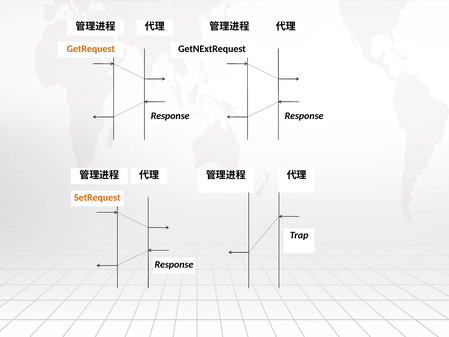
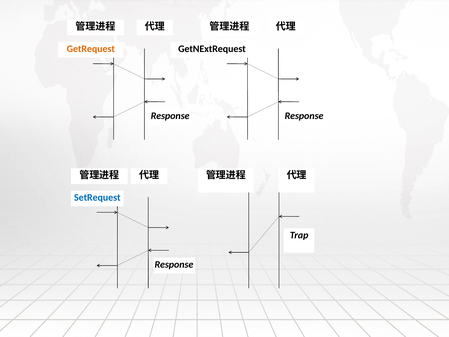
SetRequest colour: orange -> blue
